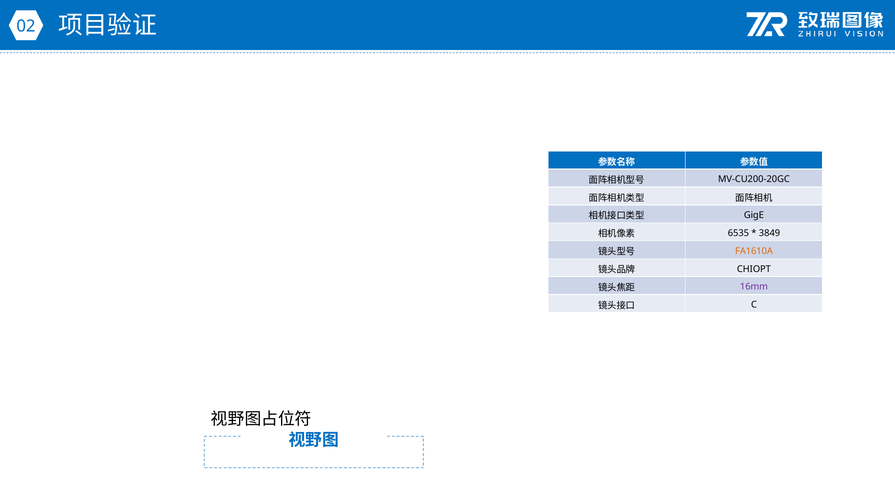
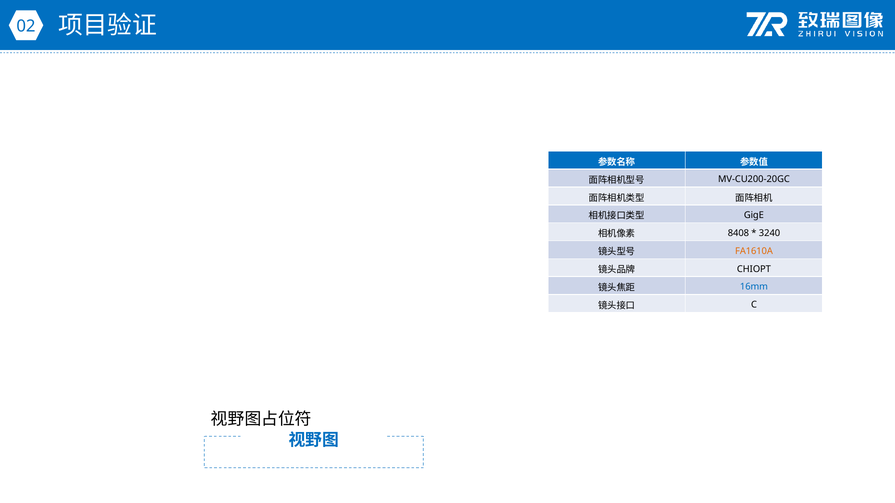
6535: 6535 -> 8408
3849: 3849 -> 3240
16mm colour: purple -> blue
